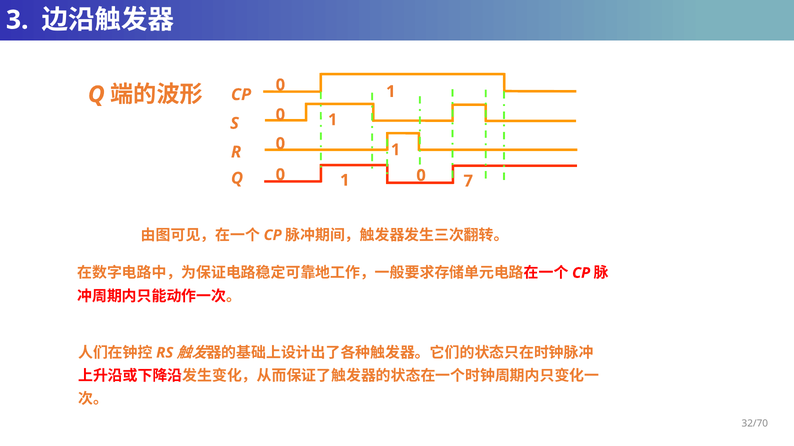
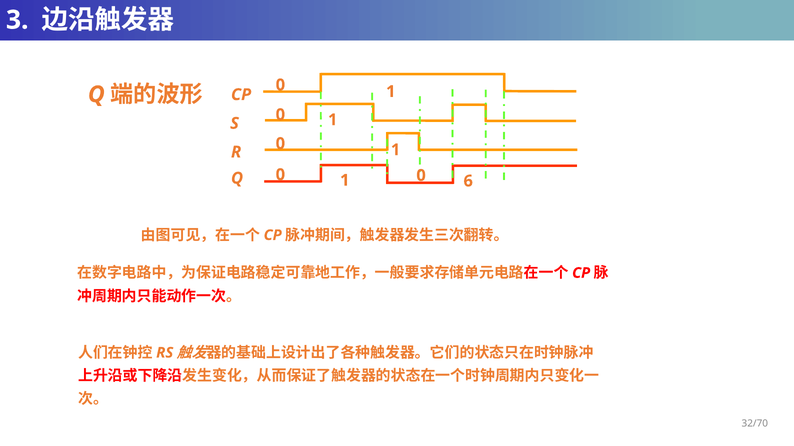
7: 7 -> 6
